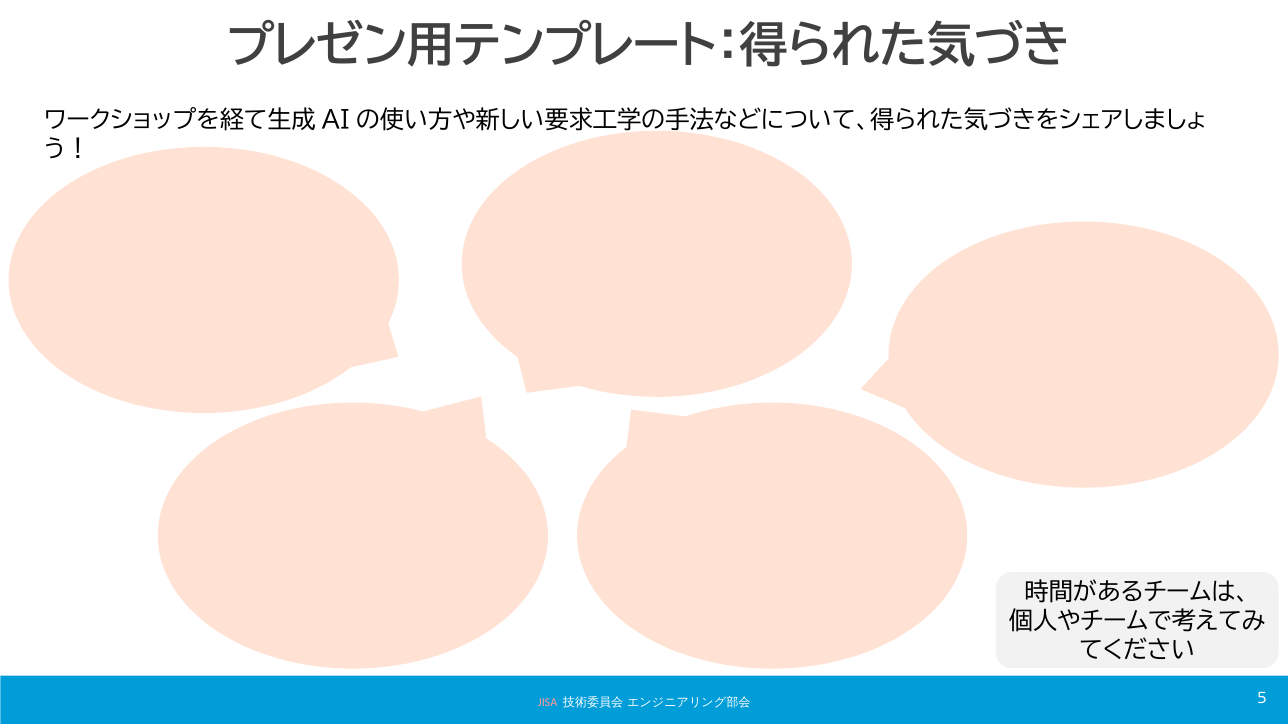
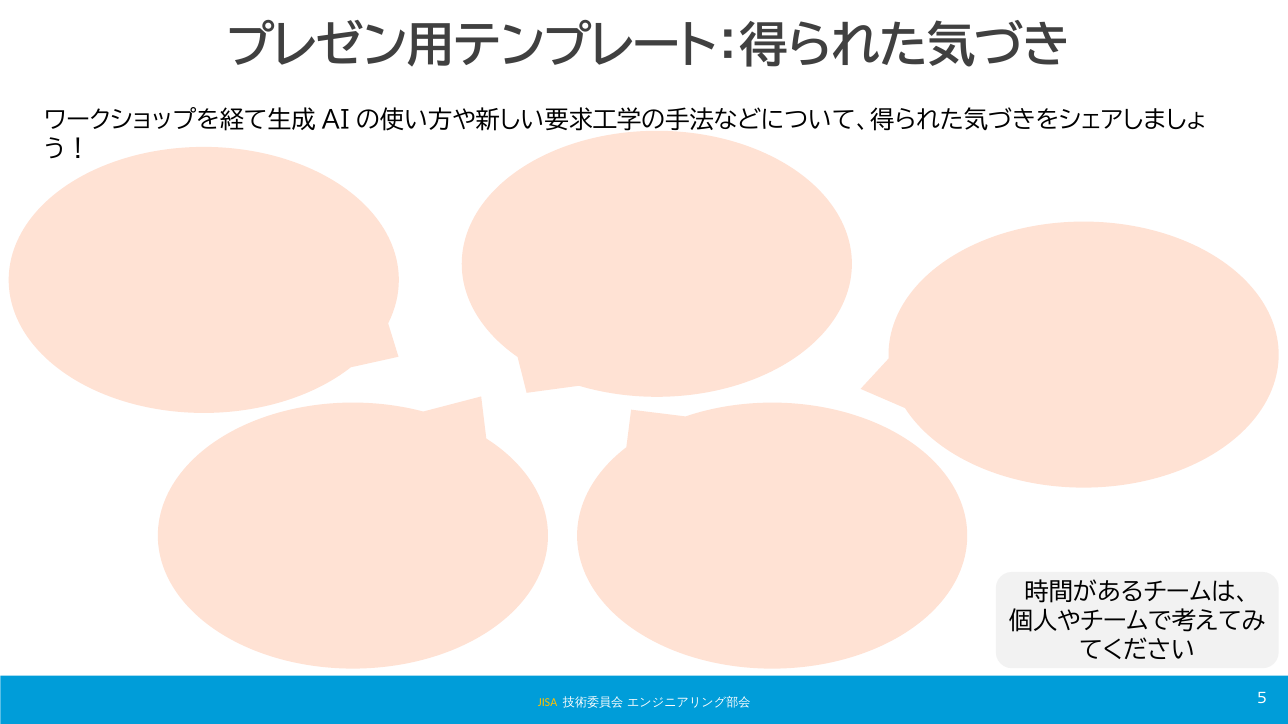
JISA colour: pink -> yellow
